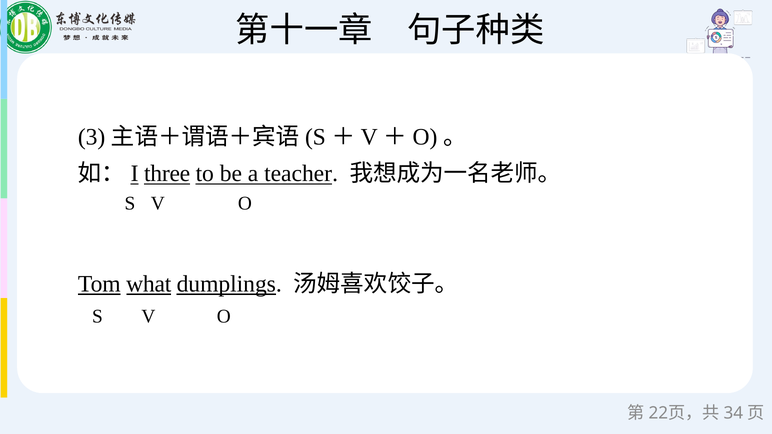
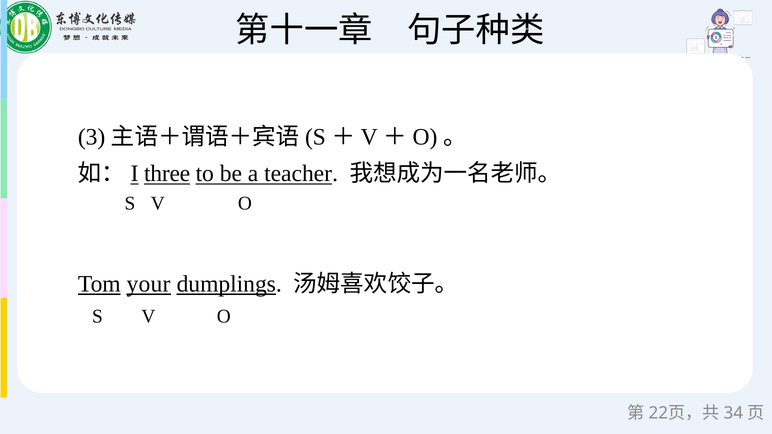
what: what -> your
